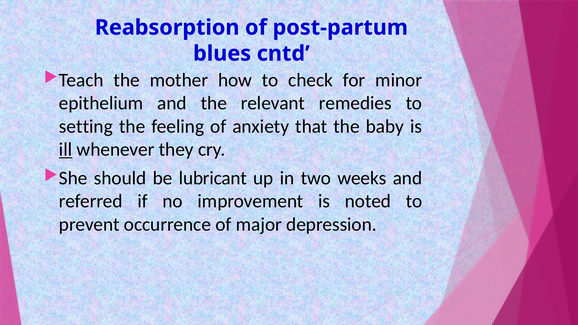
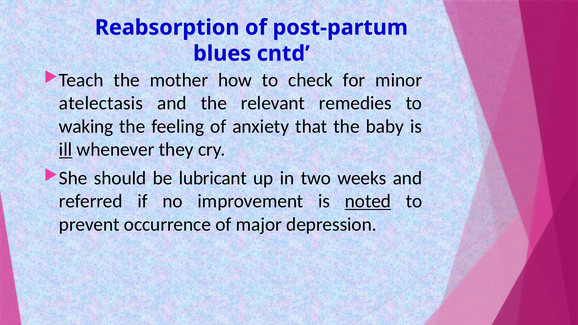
epithelium: epithelium -> atelectasis
setting: setting -> waking
noted underline: none -> present
